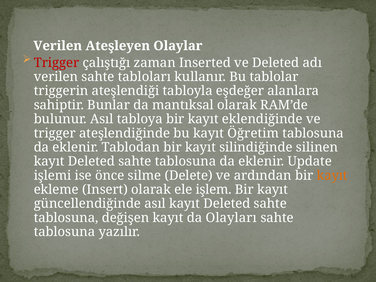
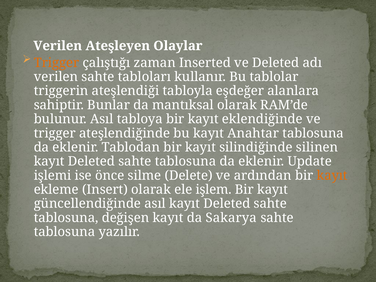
Trigger at (56, 63) colour: red -> orange
Öğretim: Öğretim -> Anahtar
Olayları: Olayları -> Sakarya
